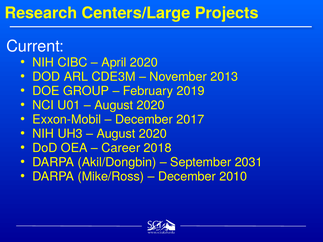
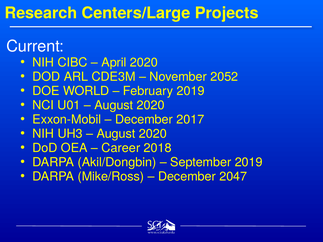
2013: 2013 -> 2052
GROUP: GROUP -> WORLD
September 2031: 2031 -> 2019
2010: 2010 -> 2047
